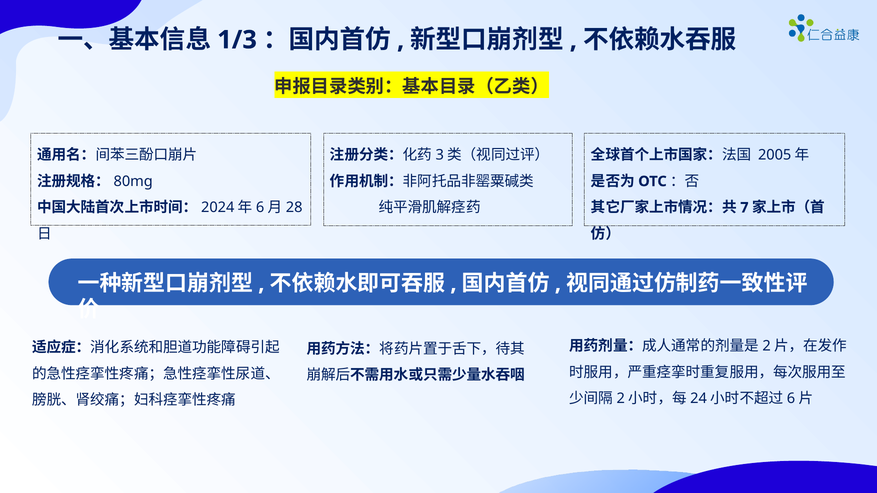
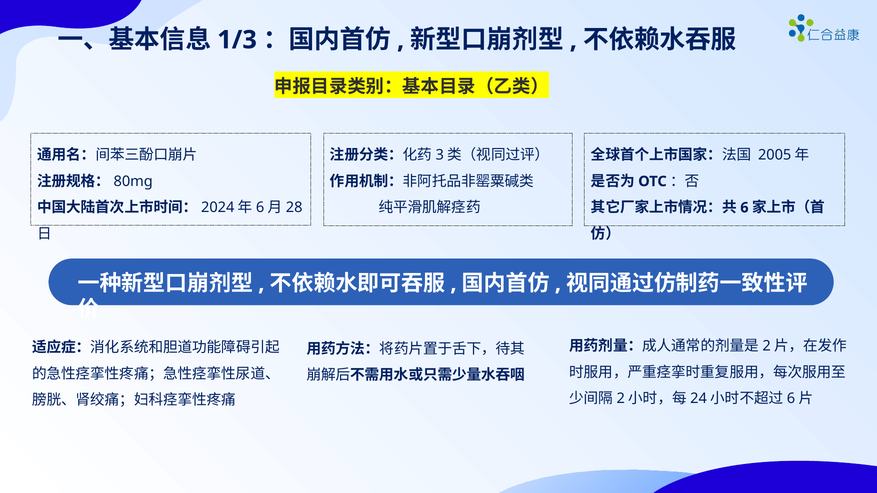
7: 7 -> 6
